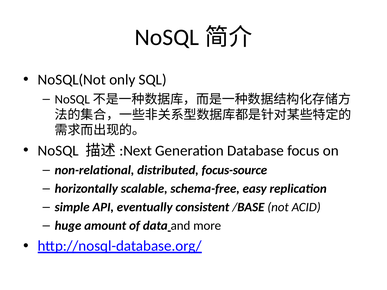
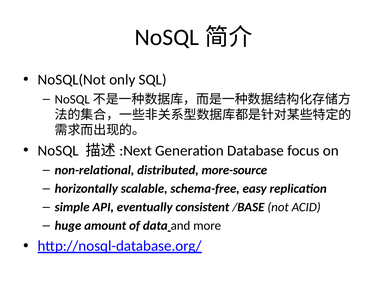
focus-source: focus-source -> more-source
